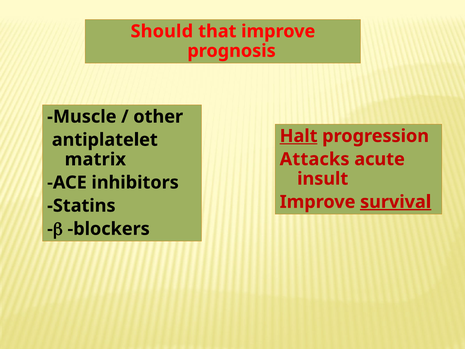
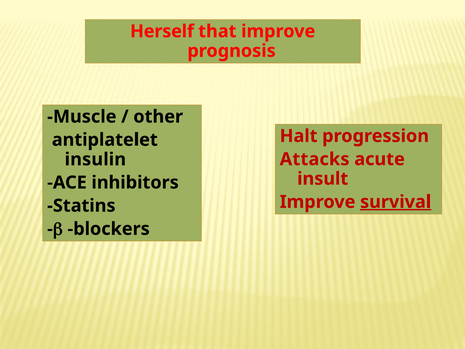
Should: Should -> Herself
Halt underline: present -> none
matrix: matrix -> insulin
